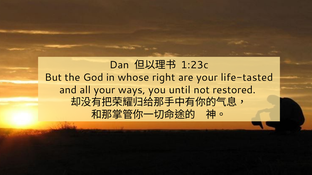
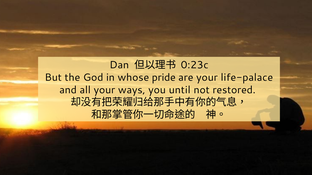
1:23c: 1:23c -> 0:23c
right: right -> pride
life-tasted: life-tasted -> life-palace
